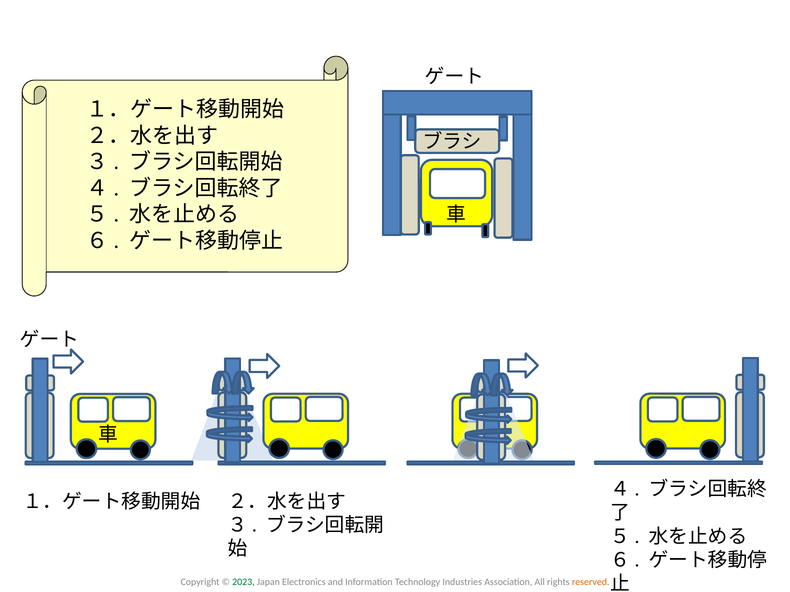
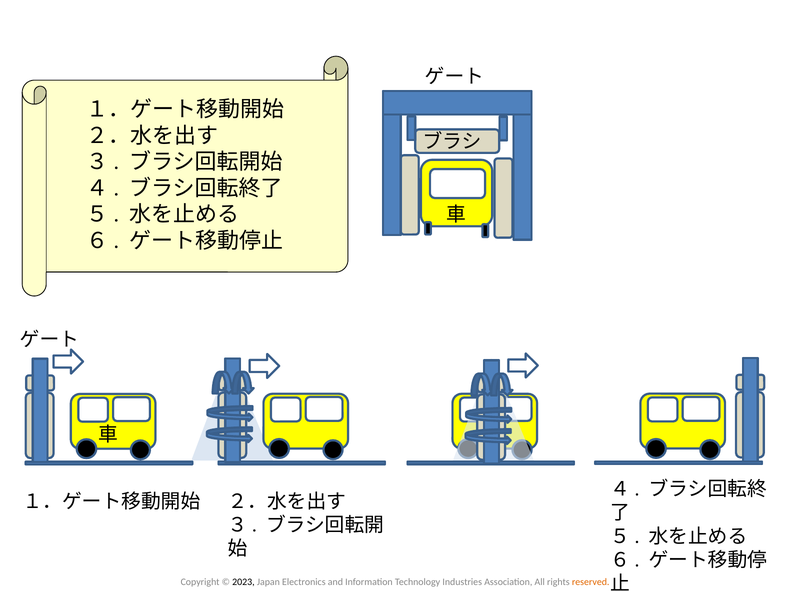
2023 colour: green -> black
